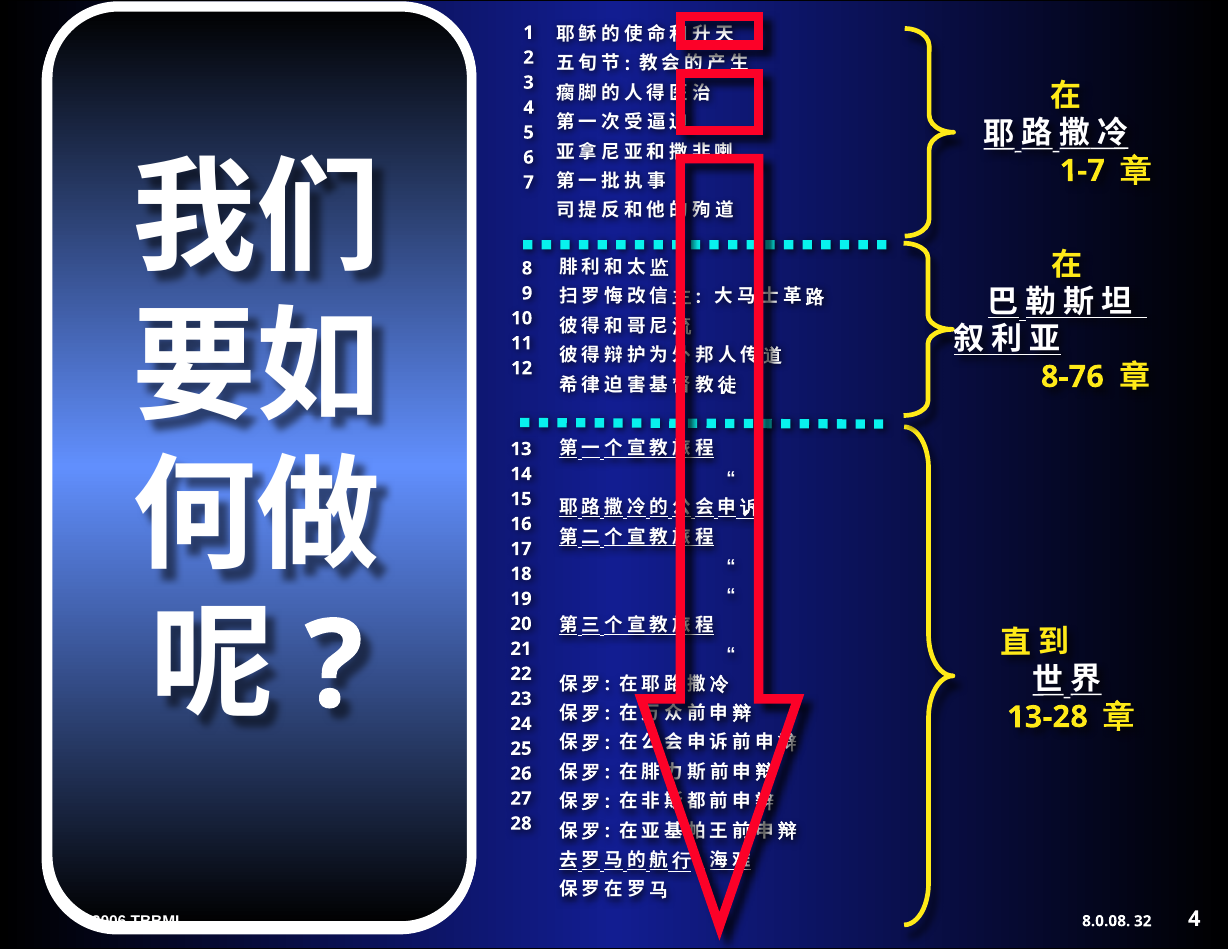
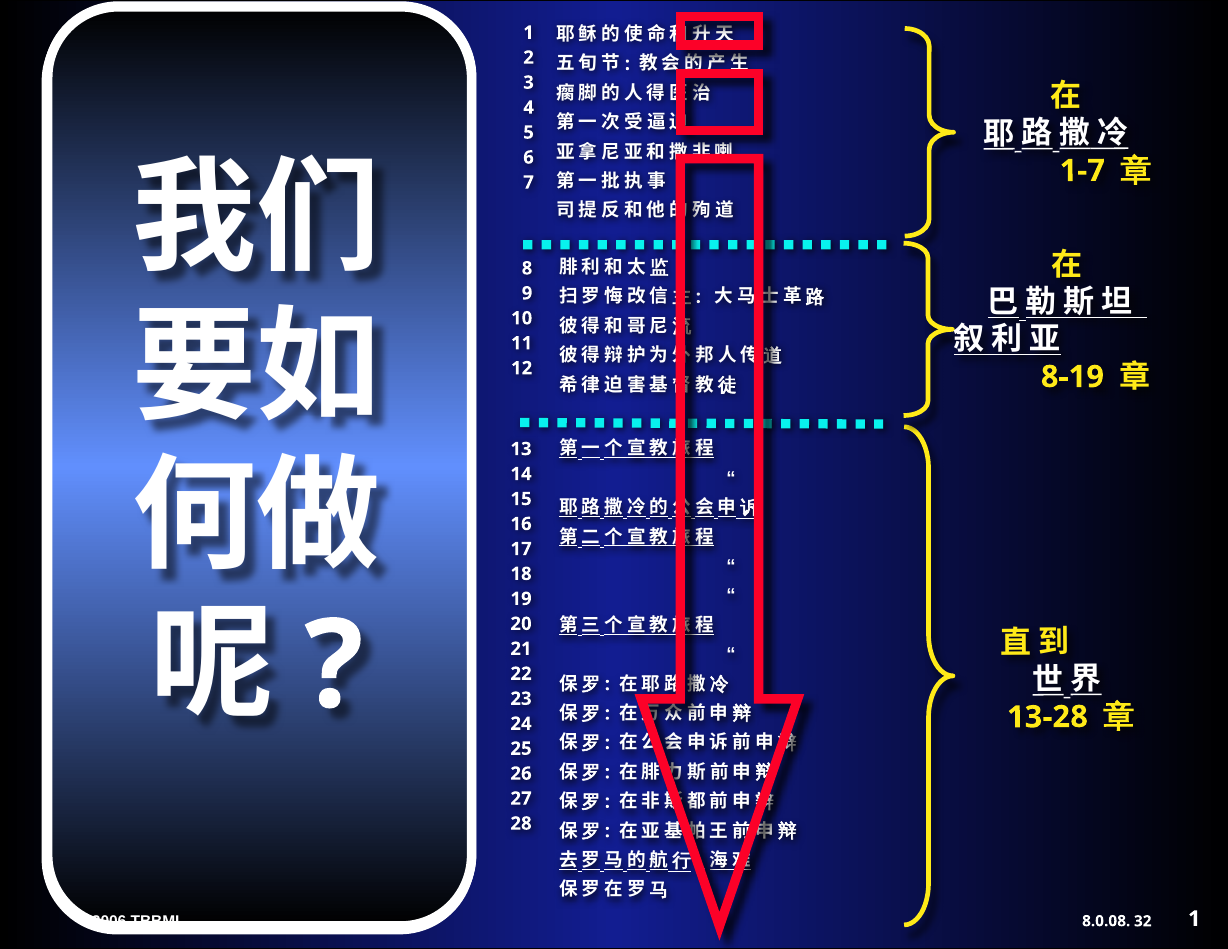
8-76: 8-76 -> 8-19
32 4: 4 -> 1
